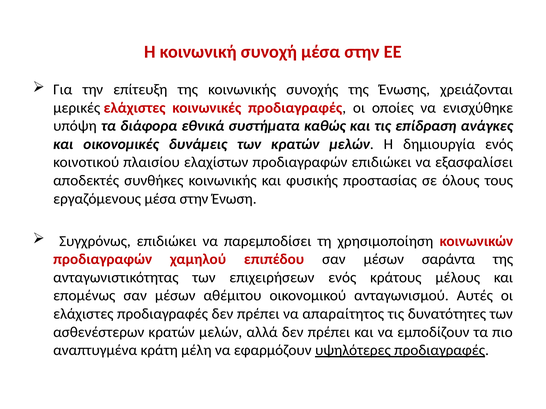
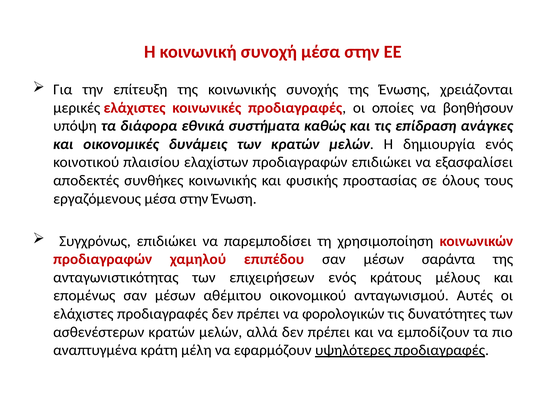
ενισχύθηκε: ενισχύθηκε -> βοηθήσουν
απαραίτητος: απαραίτητος -> φορολογικών
